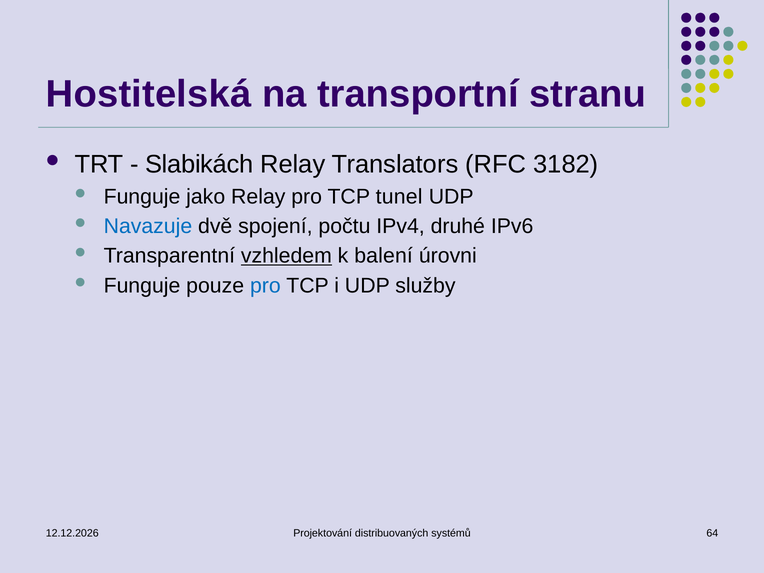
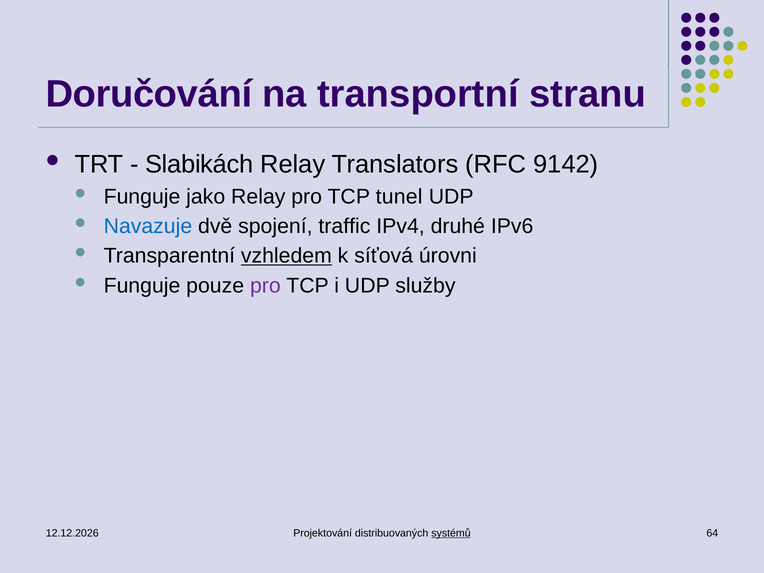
Hostitelská: Hostitelská -> Doručování
3182: 3182 -> 9142
počtu: počtu -> traffic
balení: balení -> síťová
pro at (265, 286) colour: blue -> purple
systémů underline: none -> present
